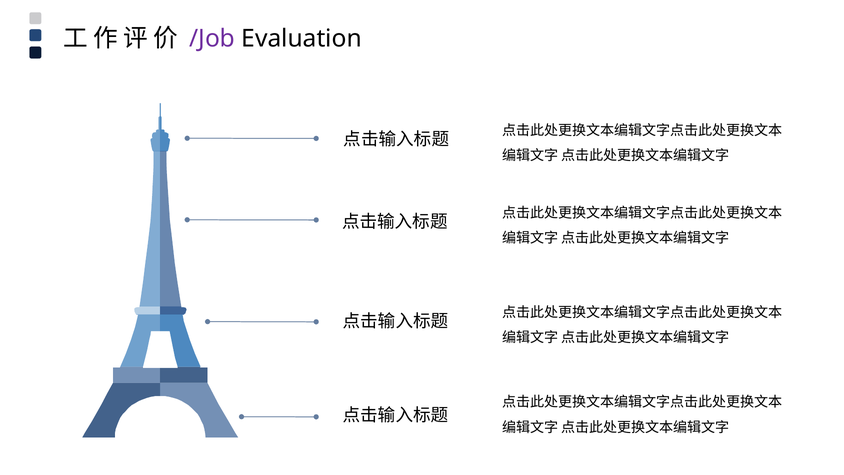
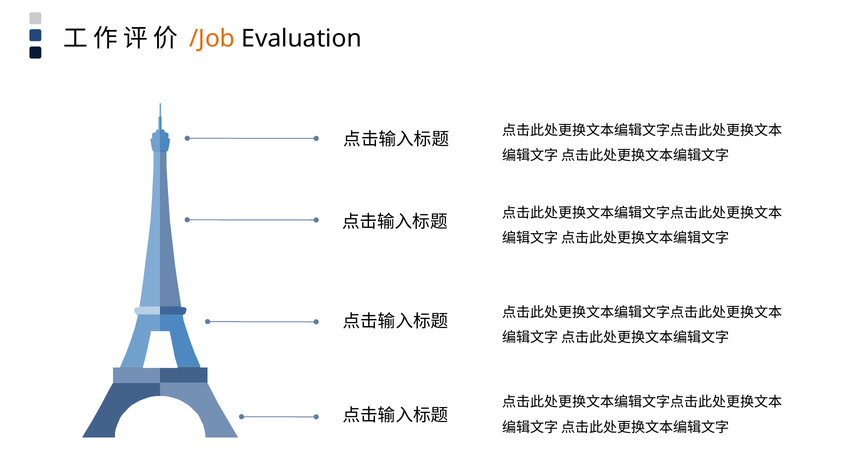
/Job colour: purple -> orange
